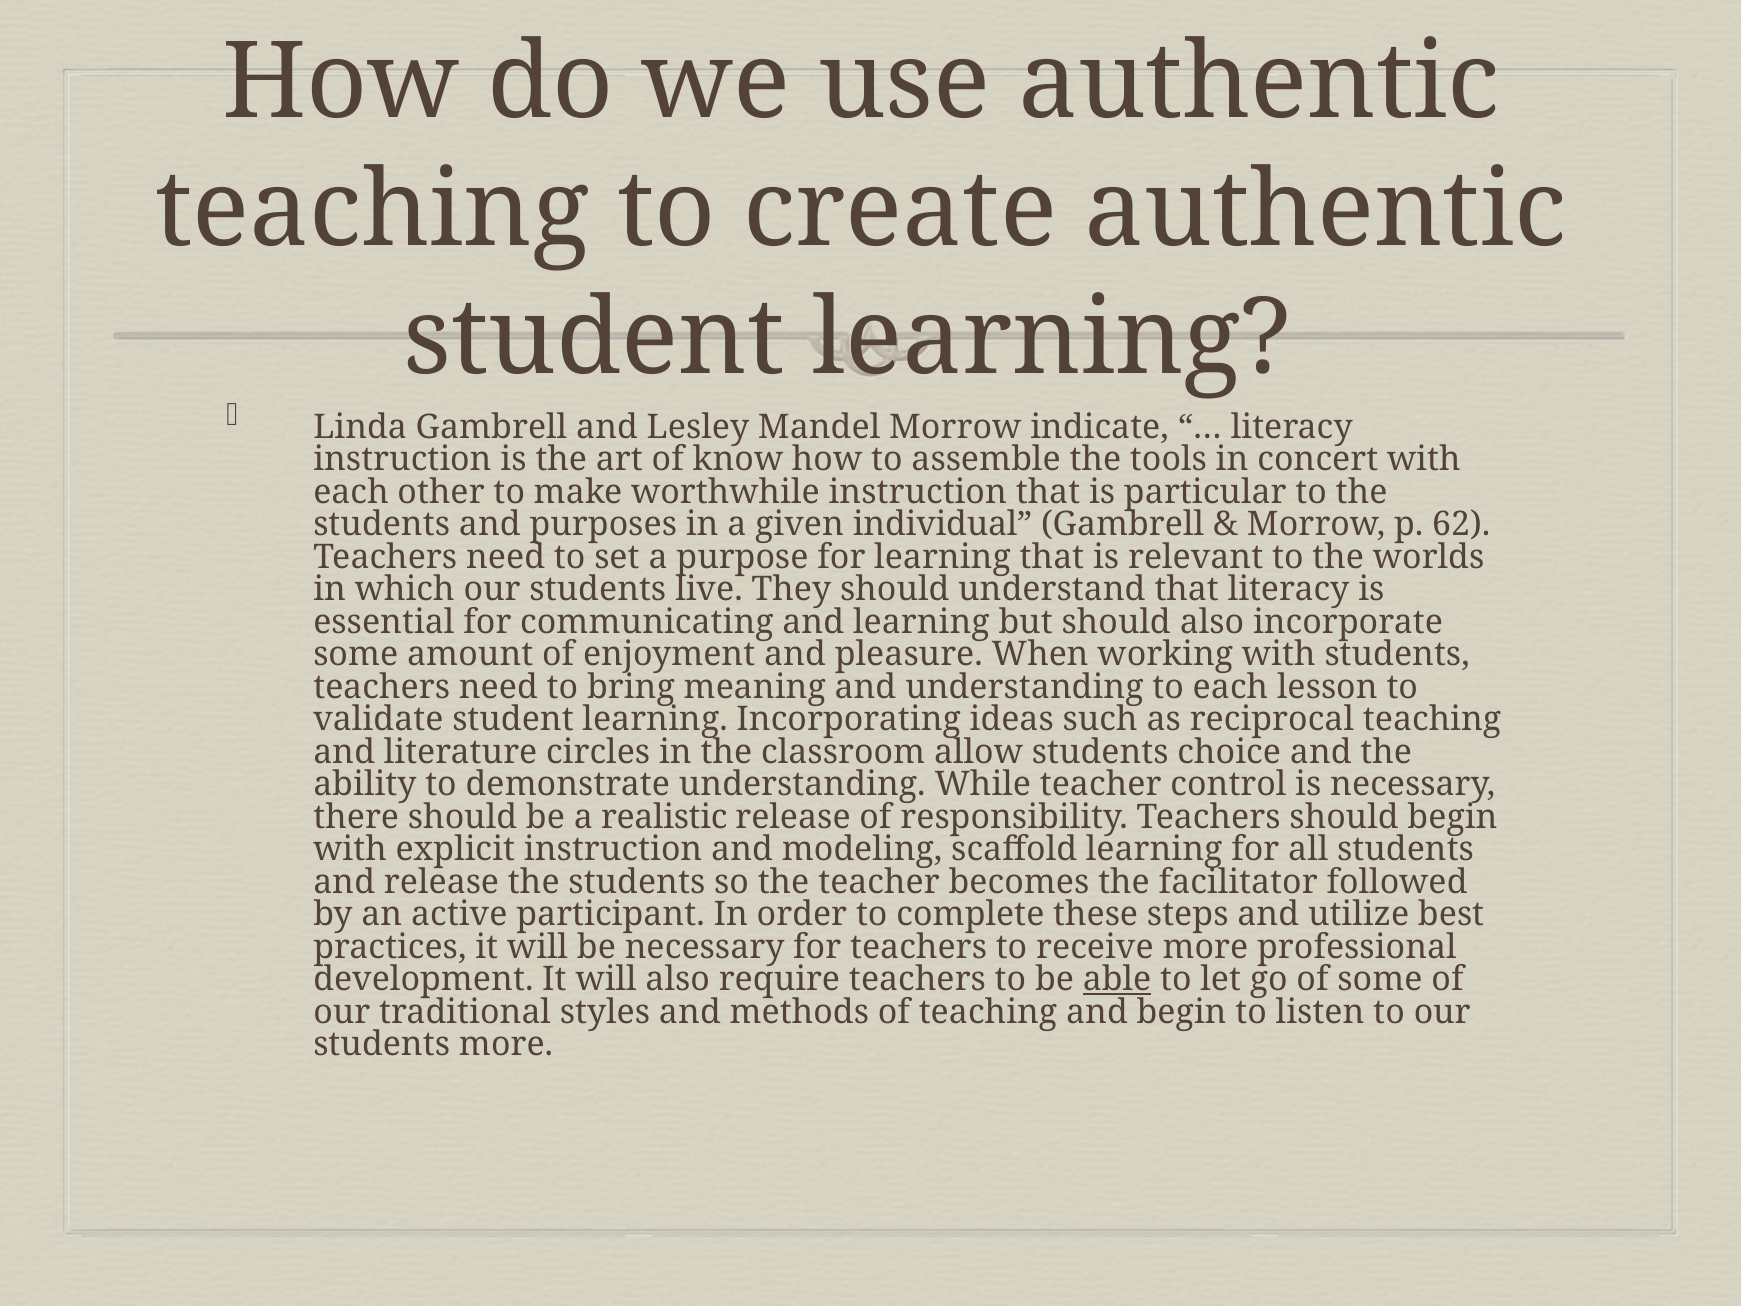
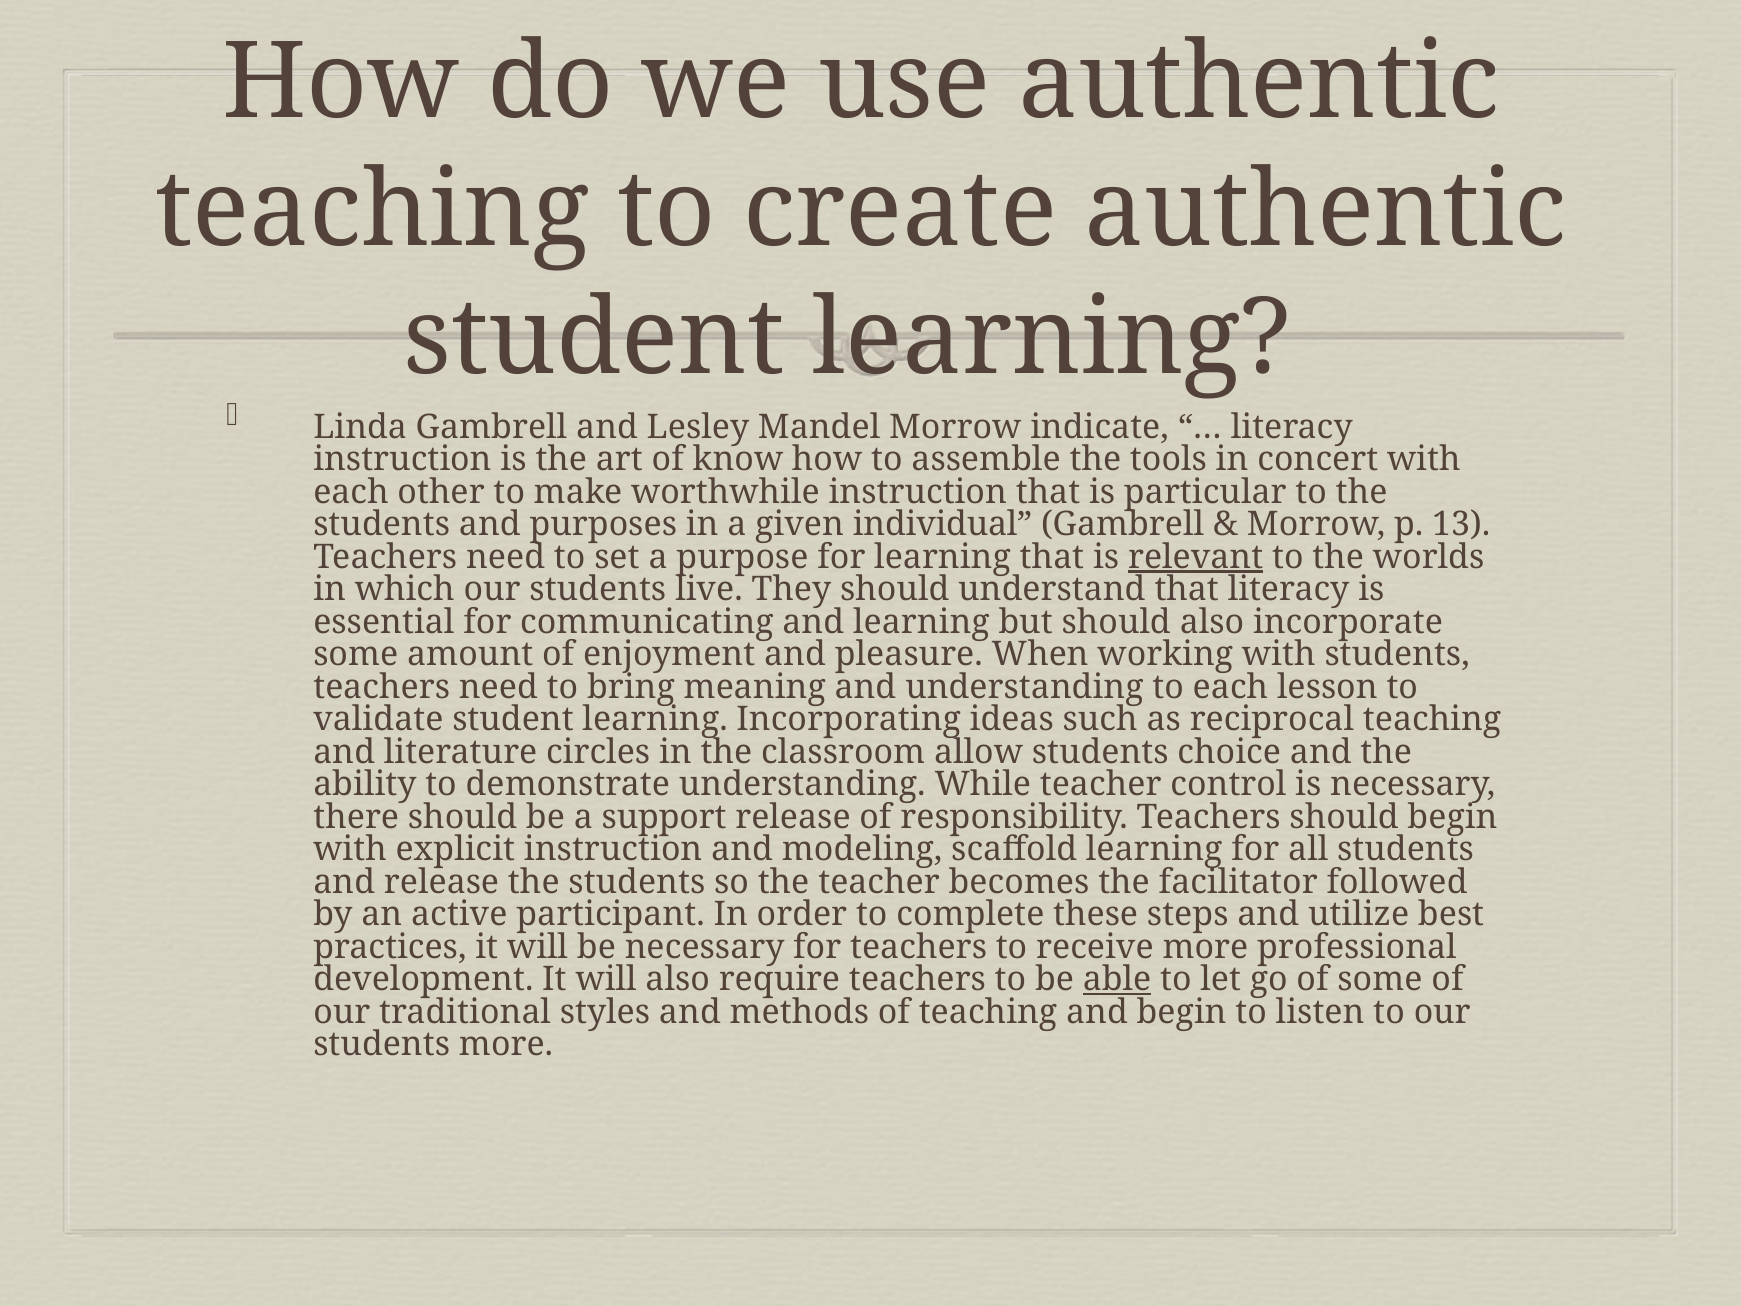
62: 62 -> 13
relevant underline: none -> present
realistic: realistic -> support
